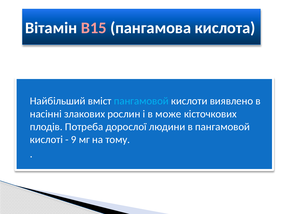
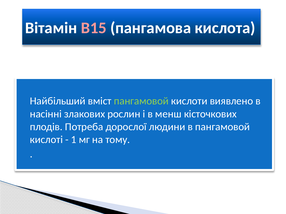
пангамовой at (141, 101) colour: light blue -> light green
може: може -> менш
9: 9 -> 1
